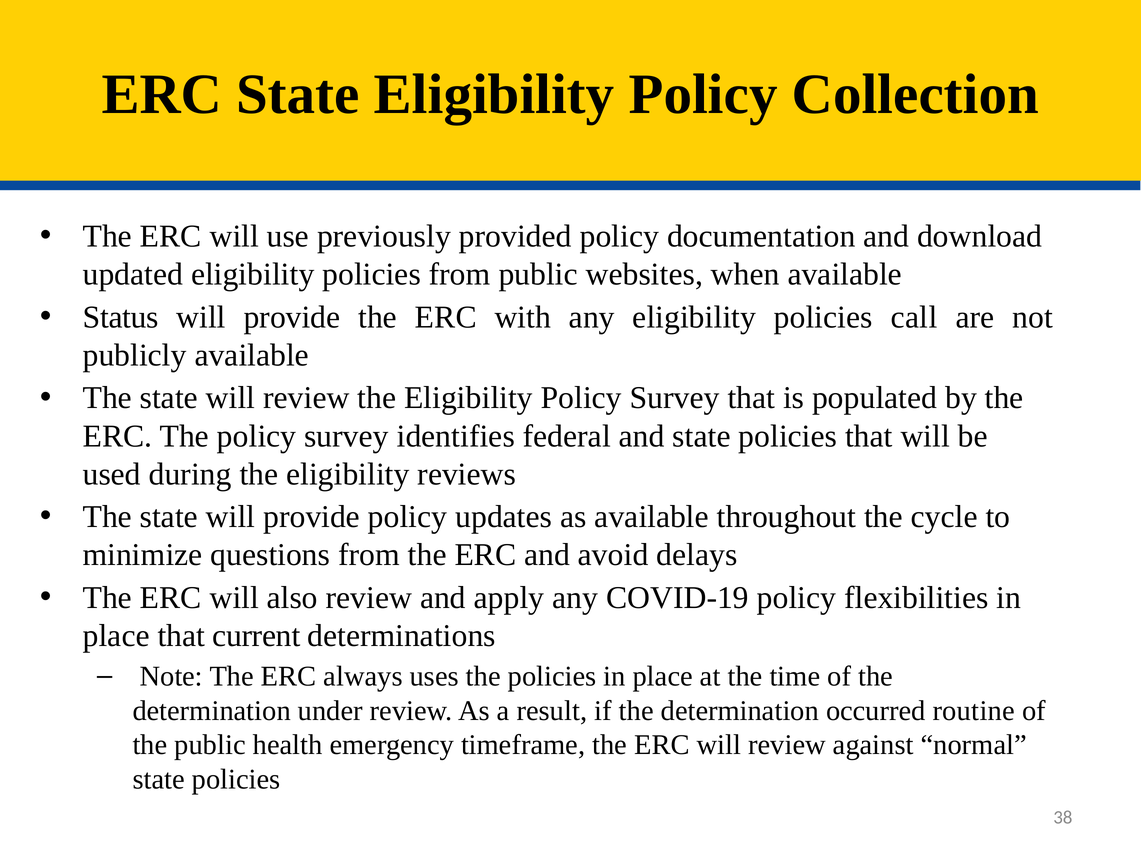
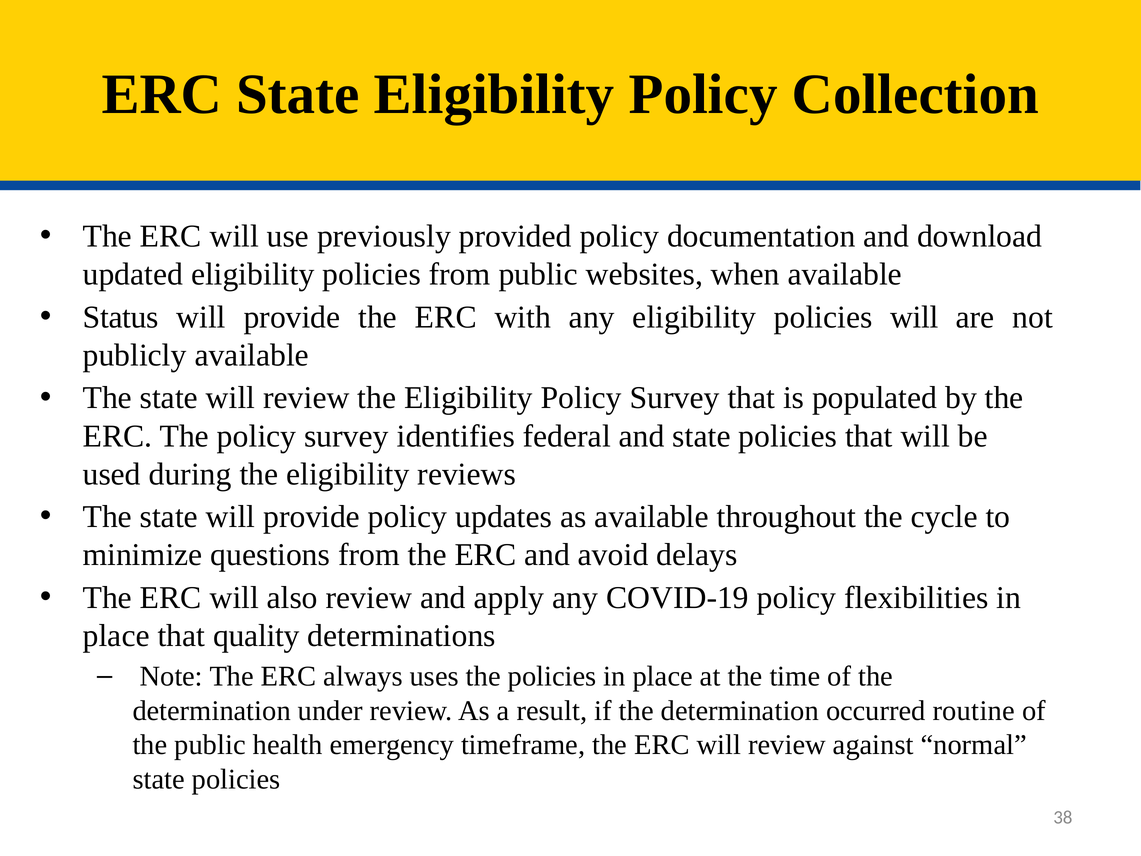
policies call: call -> will
current: current -> quality
